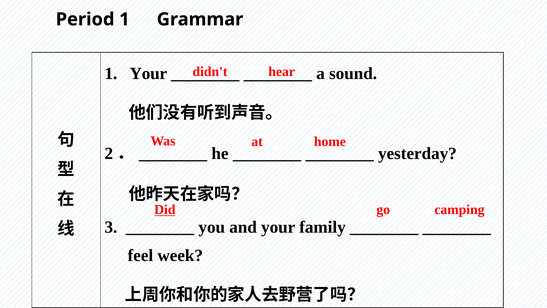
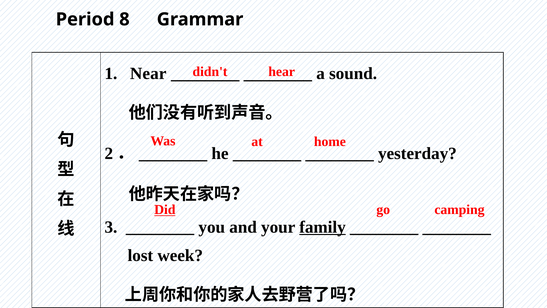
Period 1: 1 -> 8
1 Your: Your -> Near
family underline: none -> present
feel: feel -> lost
